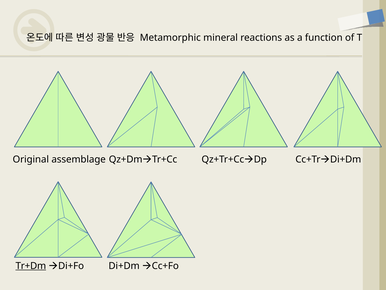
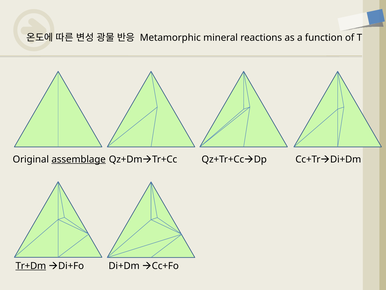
assemblage underline: none -> present
